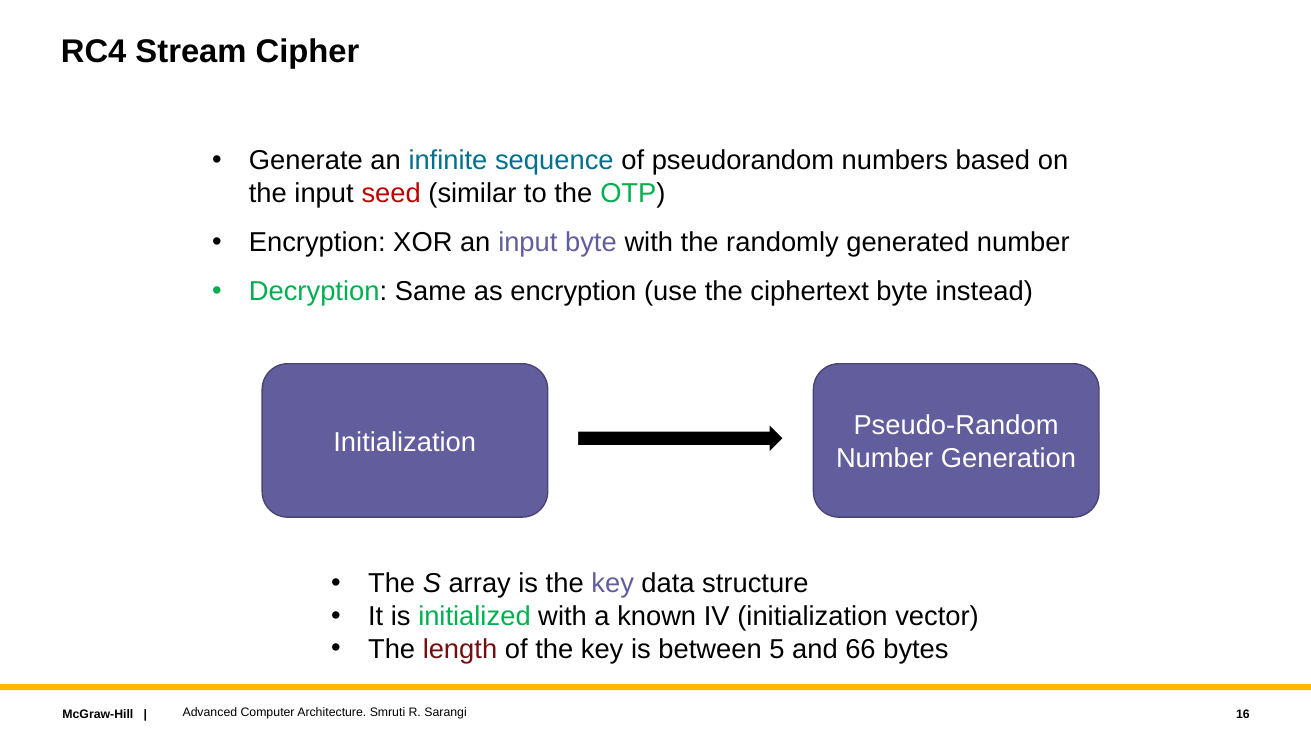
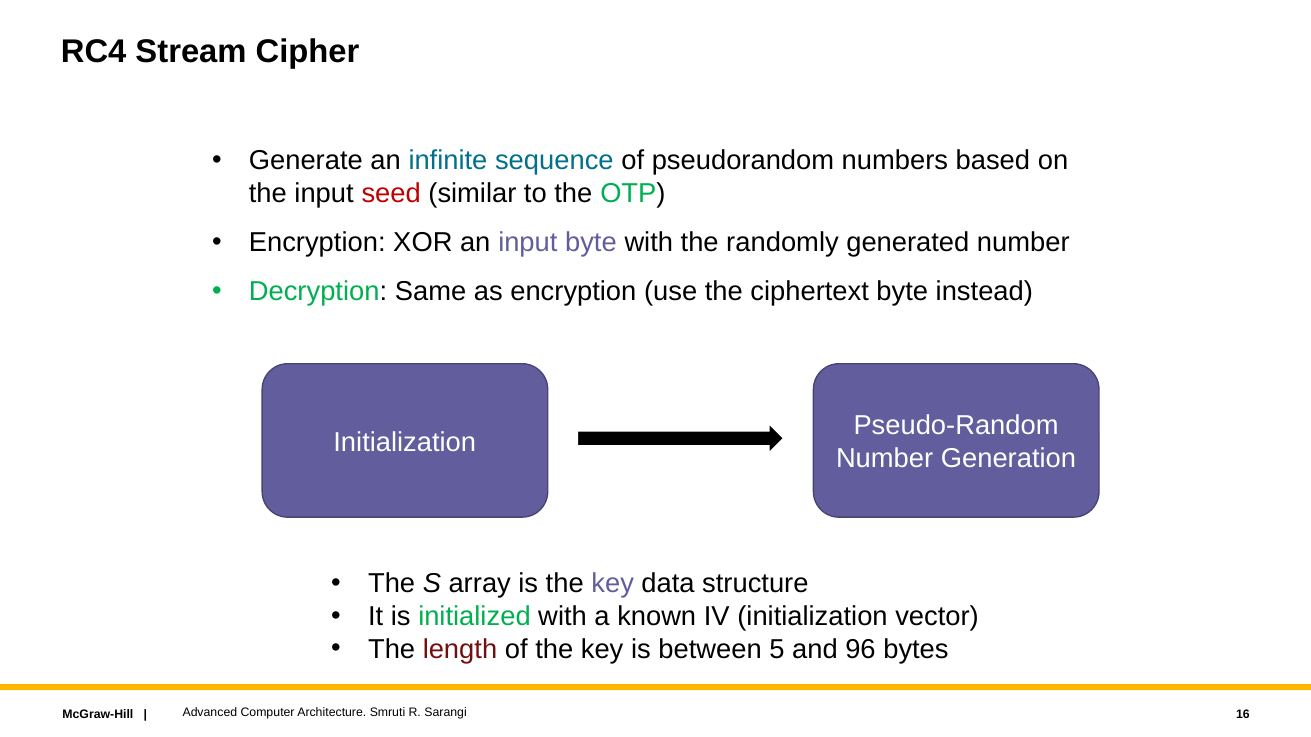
66: 66 -> 96
